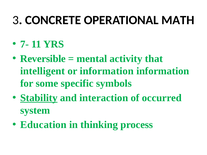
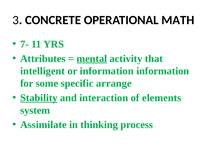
Reversible: Reversible -> Attributes
mental underline: none -> present
symbols: symbols -> arrange
occurred: occurred -> elements
Education: Education -> Assimilate
